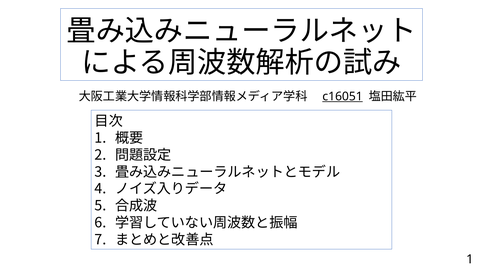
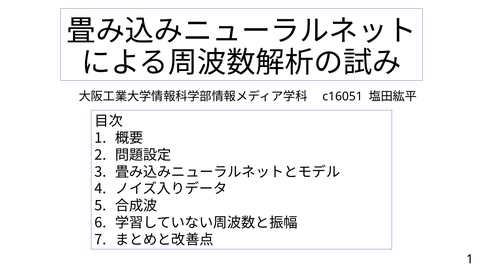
c16051 underline: present -> none
